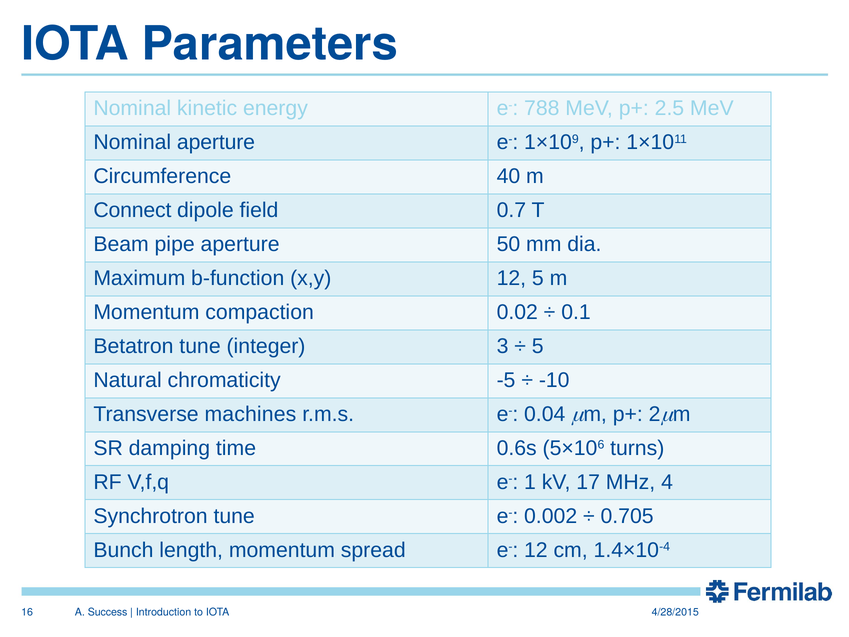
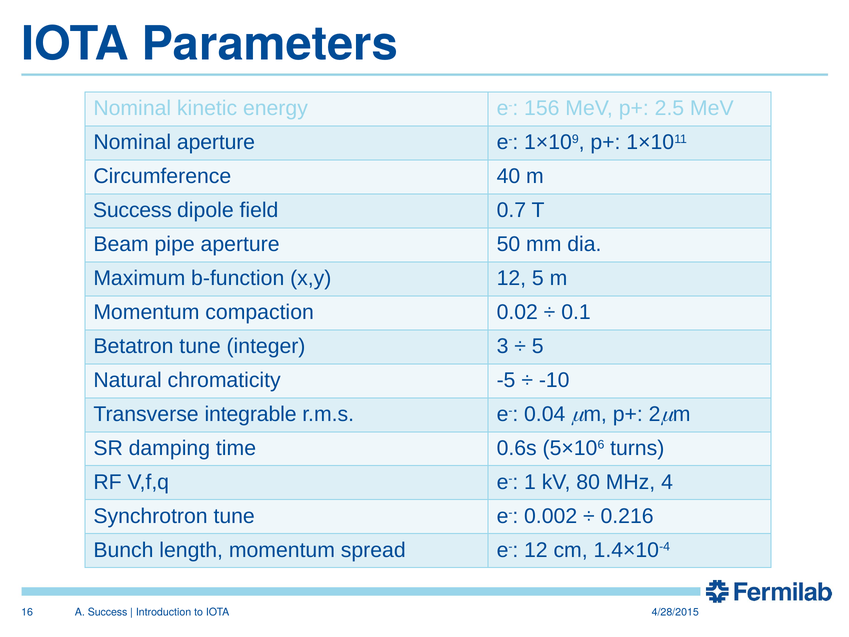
788: 788 -> 156
Connect at (132, 210): Connect -> Success
machines: machines -> integrable
17: 17 -> 80
0.705: 0.705 -> 0.216
